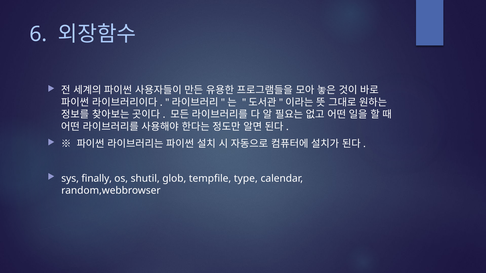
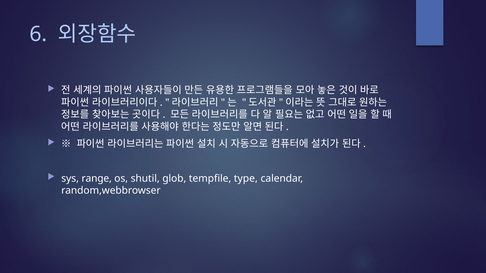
finally: finally -> range
